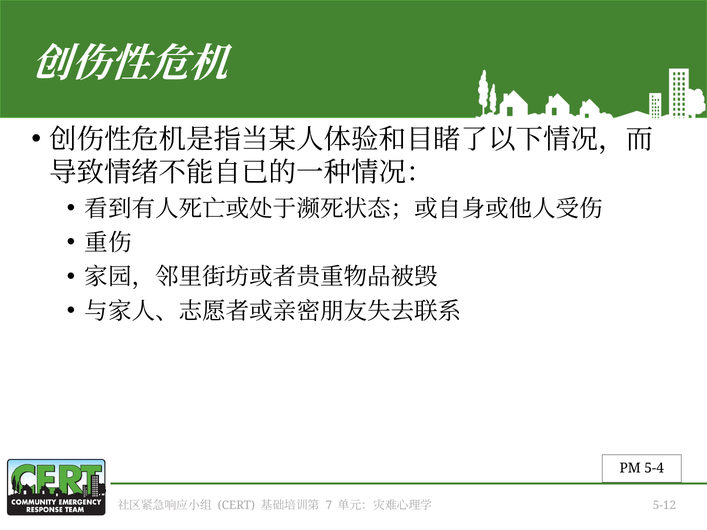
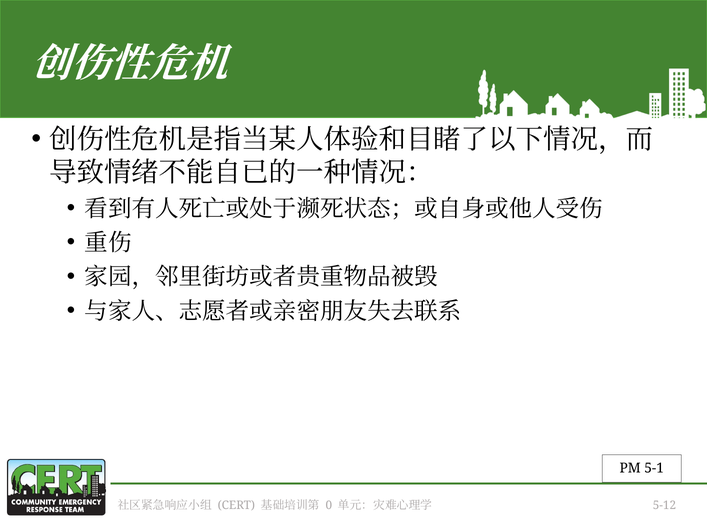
5-4: 5-4 -> 5-1
7: 7 -> 0
